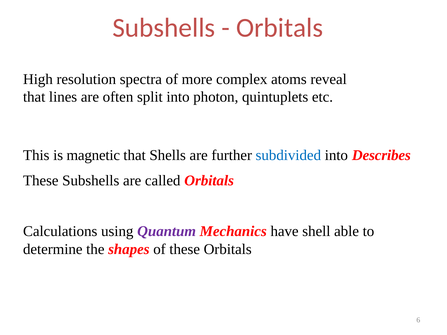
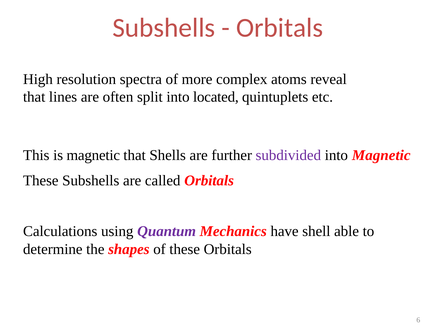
photon: photon -> located
subdivided colour: blue -> purple
into Describes: Describes -> Magnetic
